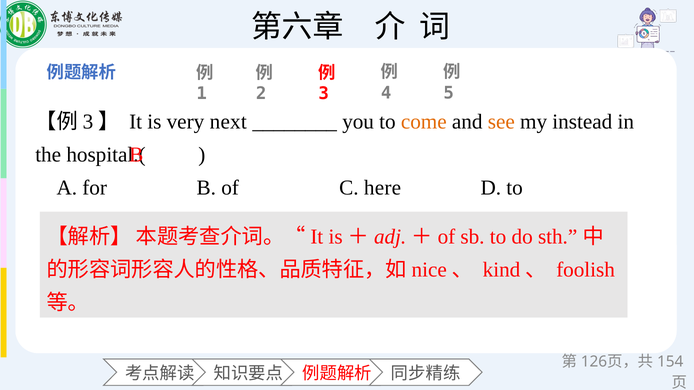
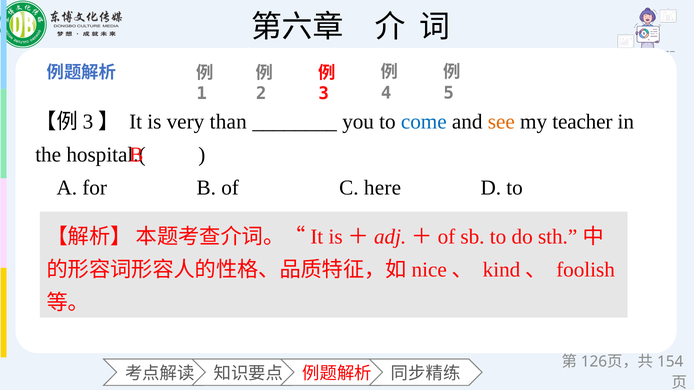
next: next -> than
come colour: orange -> blue
instead: instead -> teacher
